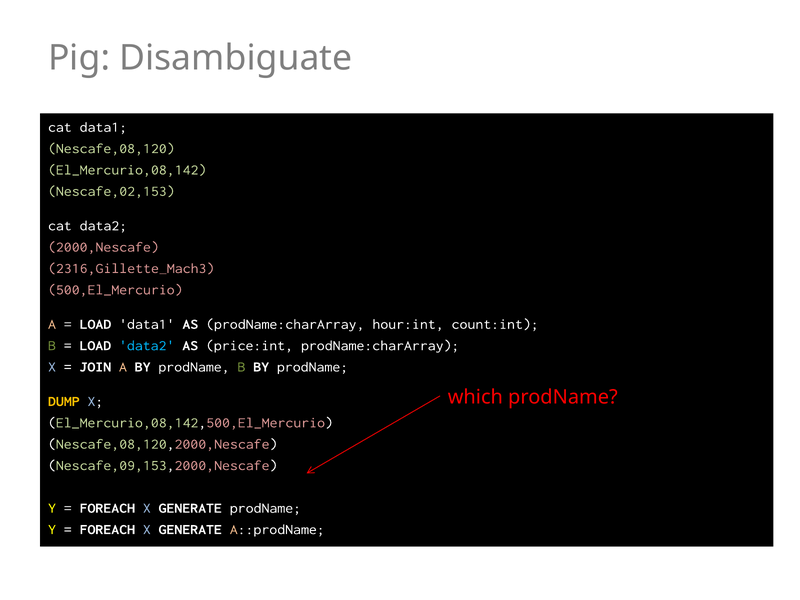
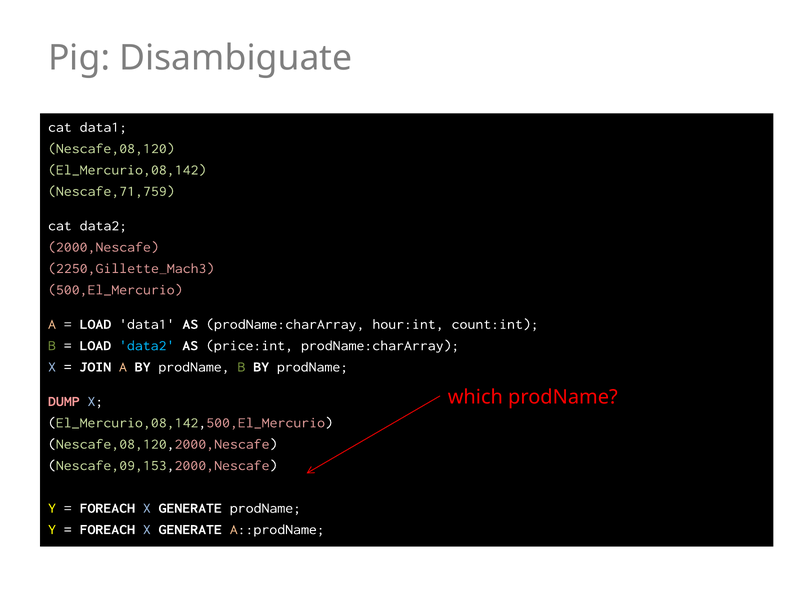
Nescafe,02,153: Nescafe,02,153 -> Nescafe,71,759
2316,Gillette_Mach3: 2316,Gillette_Mach3 -> 2250,Gillette_Mach3
DUMP colour: yellow -> pink
